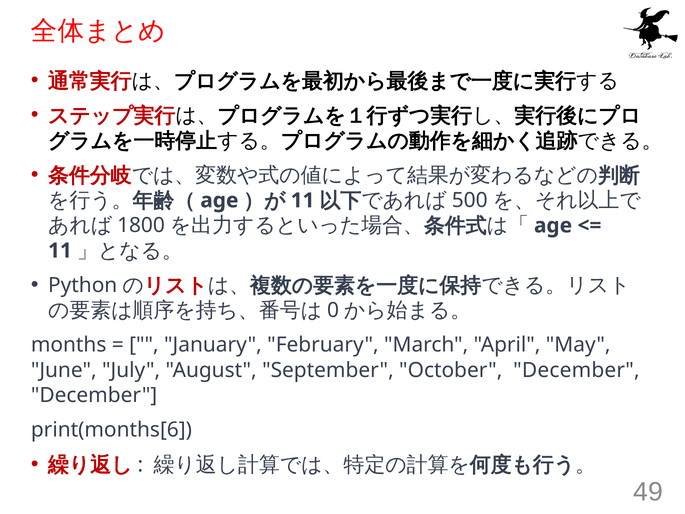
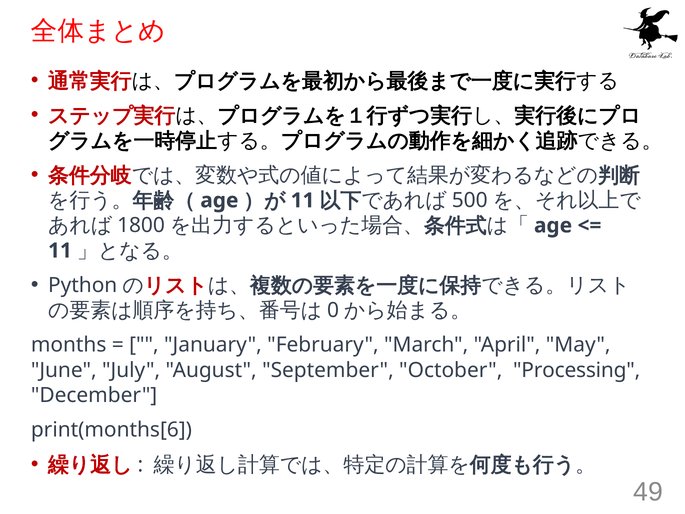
October December: December -> Processing
